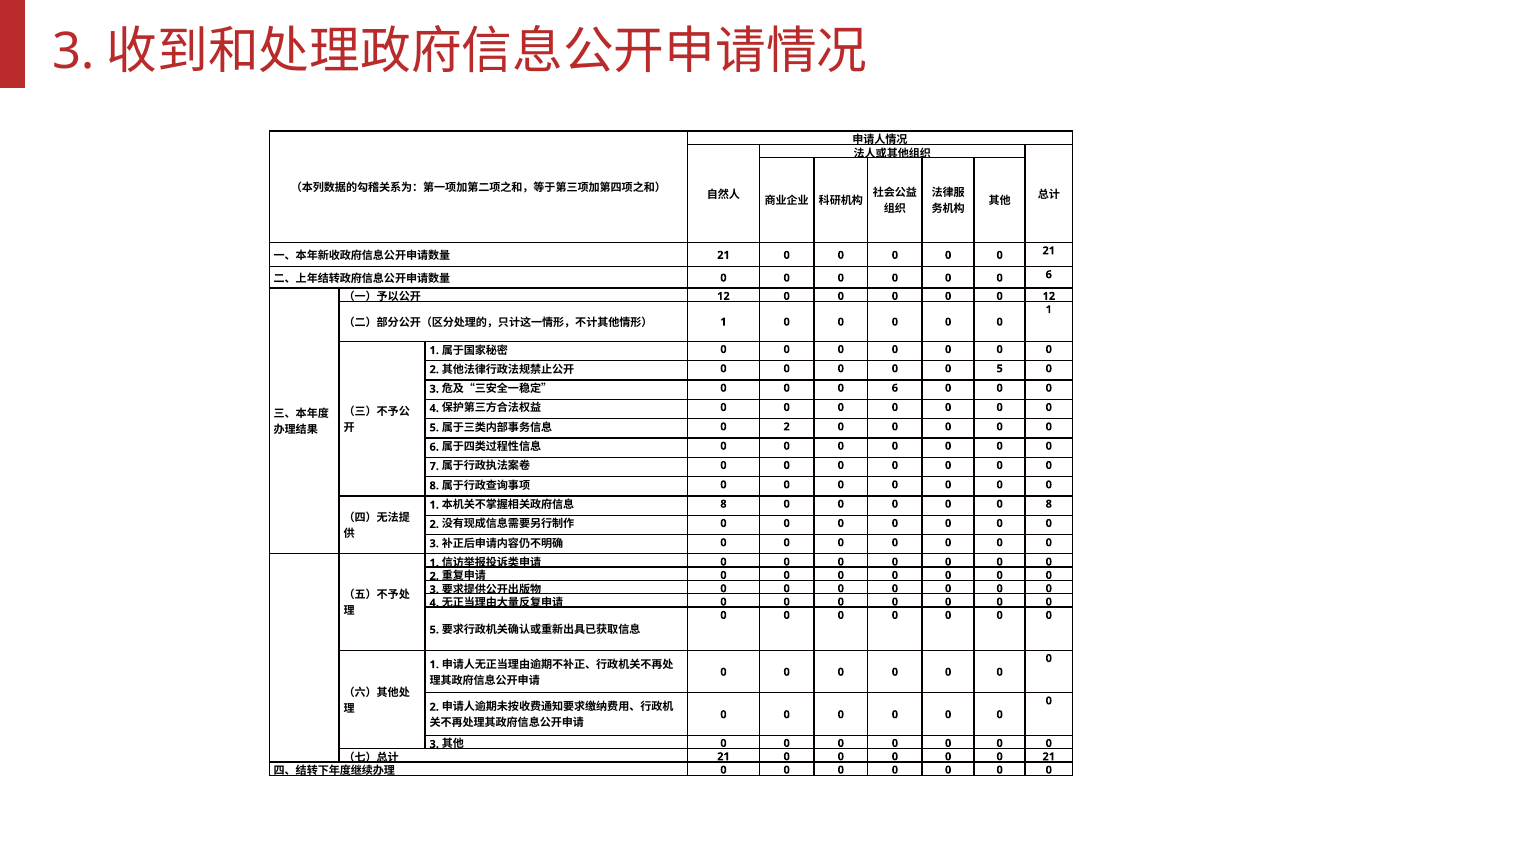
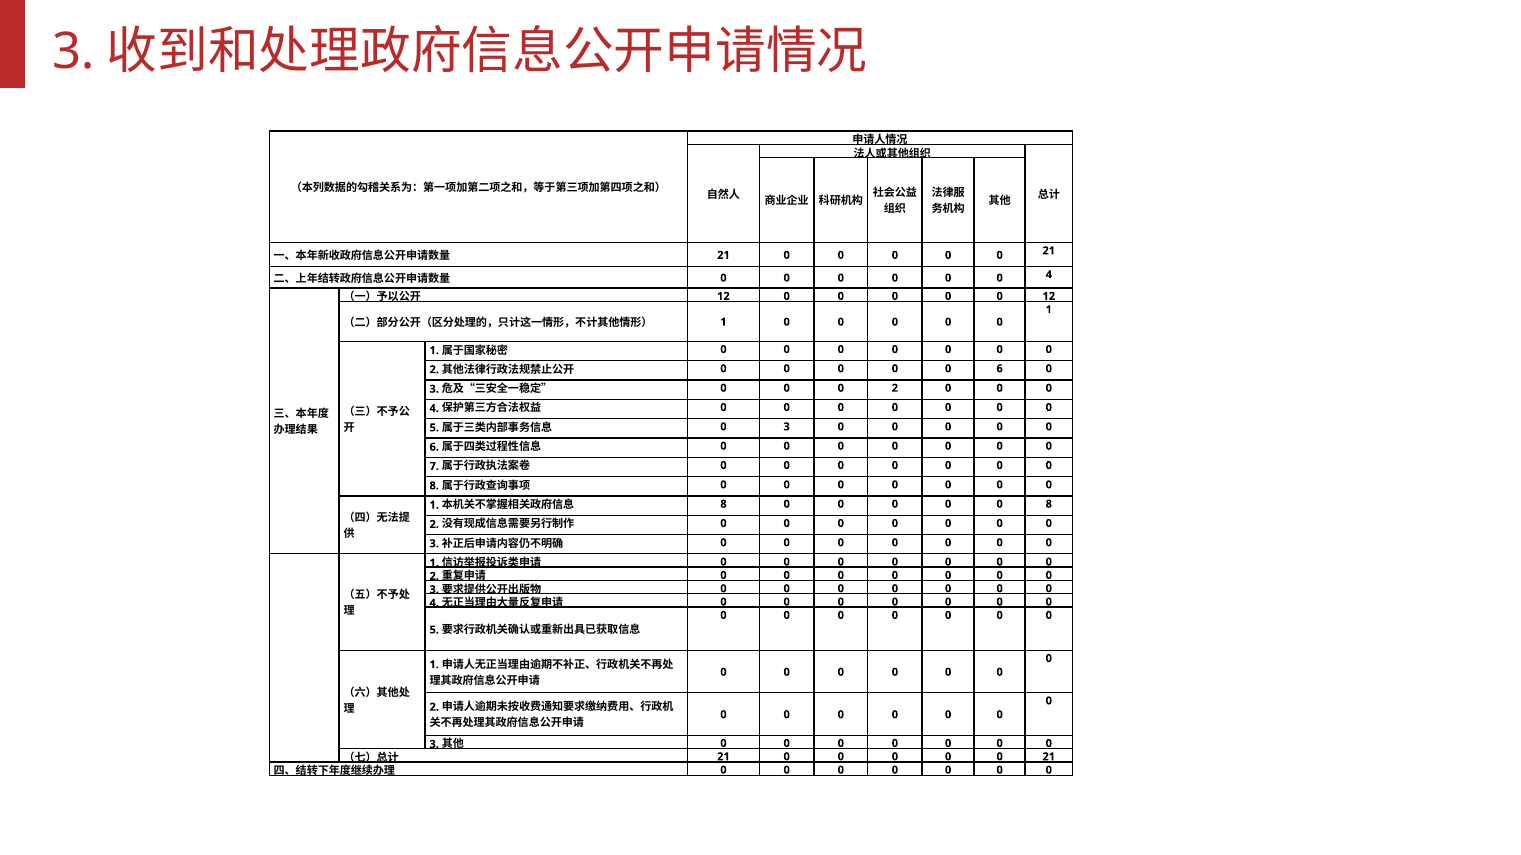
6 at (1049, 275): 6 -> 4
5 at (1000, 369): 5 -> 6
6 at (895, 388): 6 -> 2
2 at (787, 427): 2 -> 3
